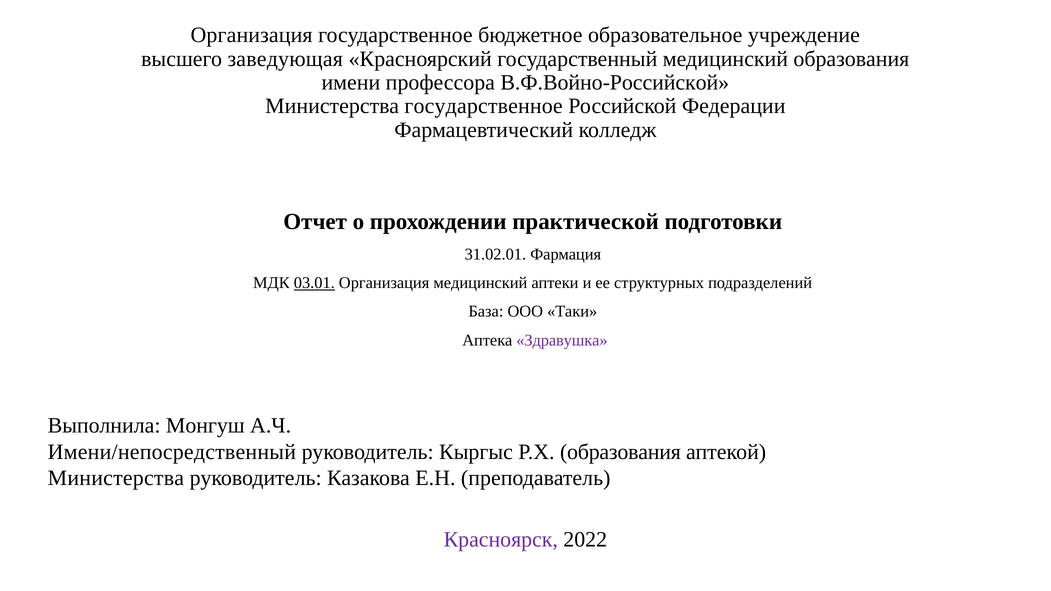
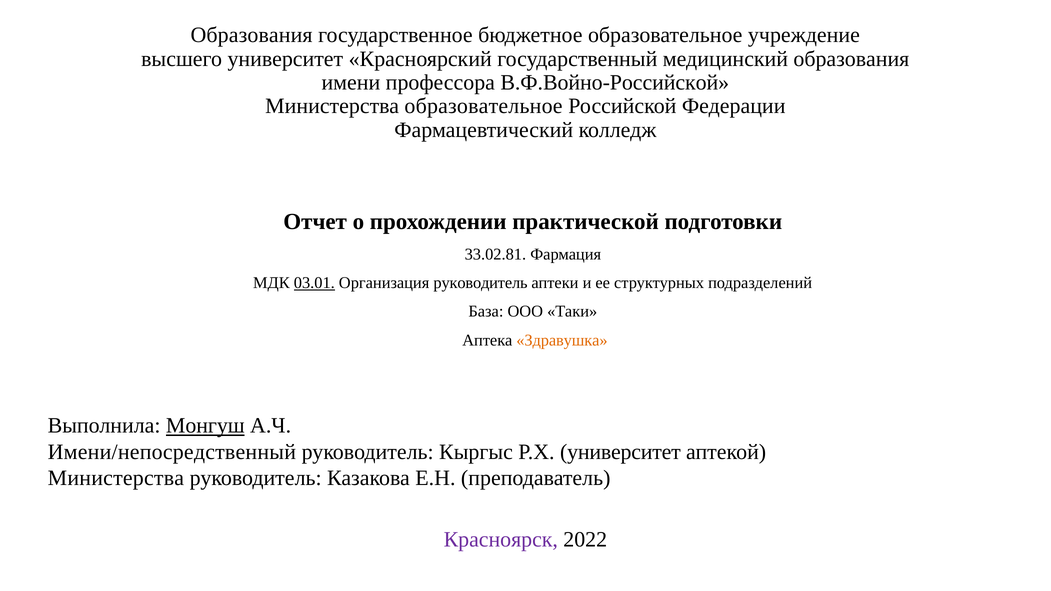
Организация at (252, 35): Организация -> Образования
высшего заведующая: заведующая -> университет
Министерства государственное: государственное -> образовательное
31.02.01: 31.02.01 -> 33.02.81
Организация медицинский: медицинский -> руководитель
Здравушка colour: purple -> orange
Монгуш underline: none -> present
Р.Х образования: образования -> университет
